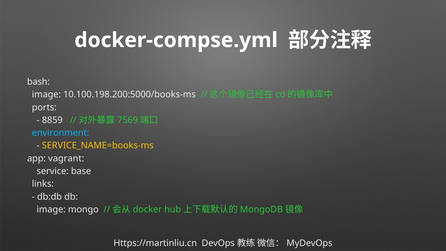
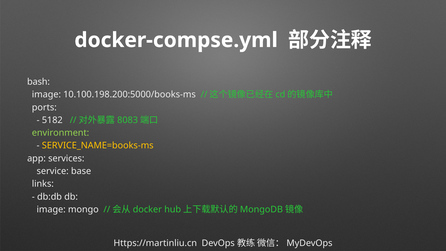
8859: 8859 -> 5182
7569: 7569 -> 8083
environment colour: light blue -> light green
vagrant: vagrant -> services
